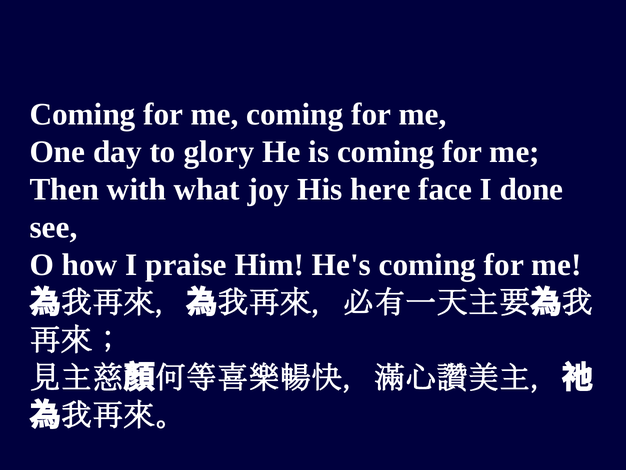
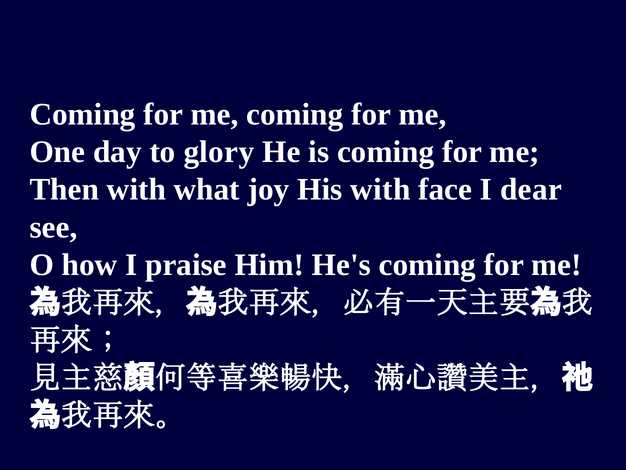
His here: here -> with
done: done -> dear
